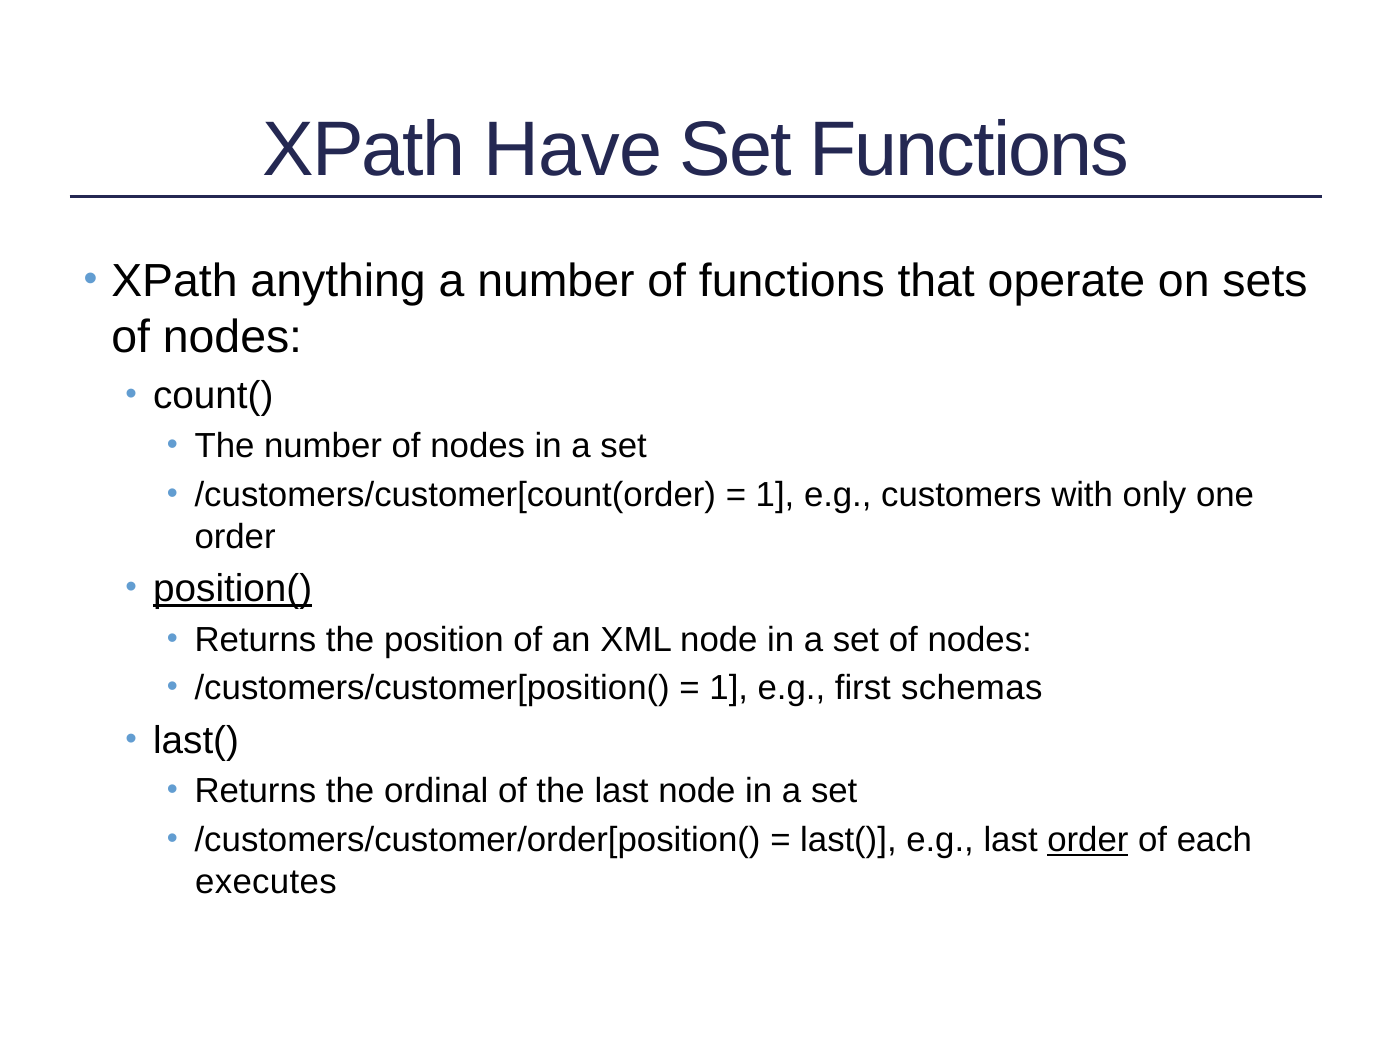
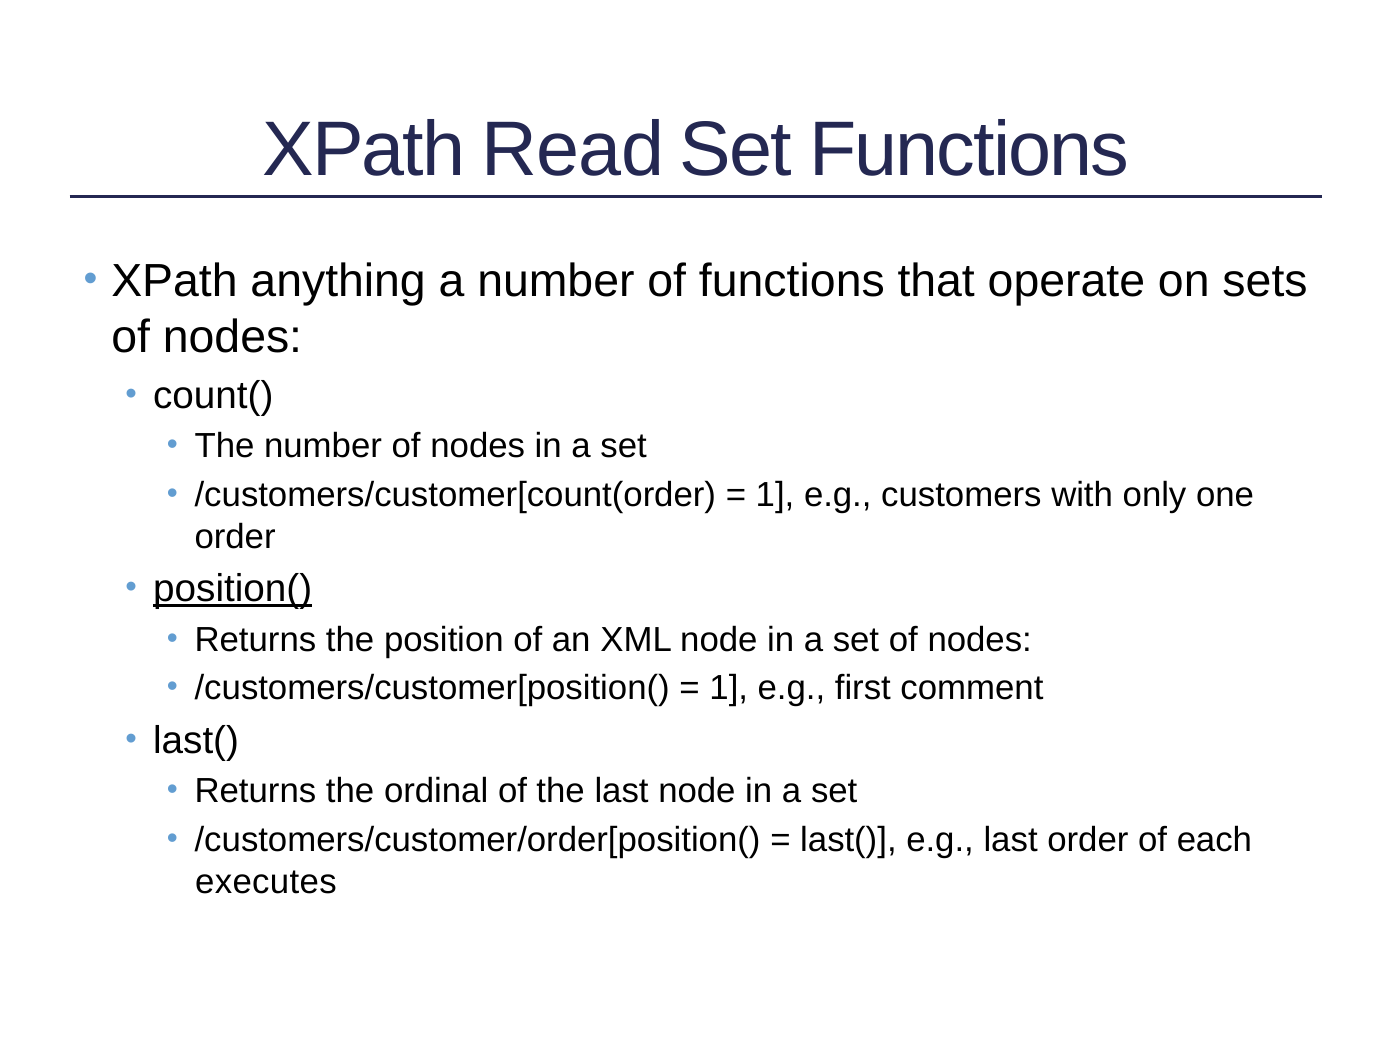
Have: Have -> Read
schemas: schemas -> comment
order at (1088, 840) underline: present -> none
